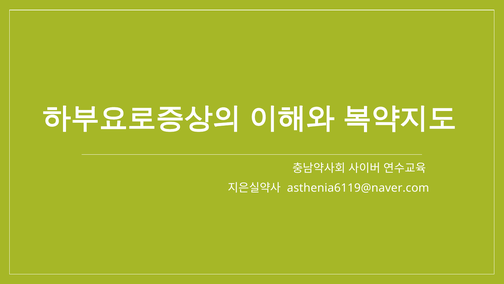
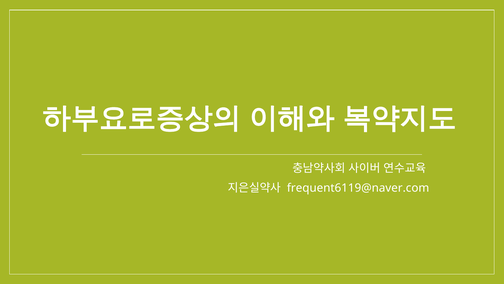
asthenia6119@naver.com: asthenia6119@naver.com -> frequent6119@naver.com
